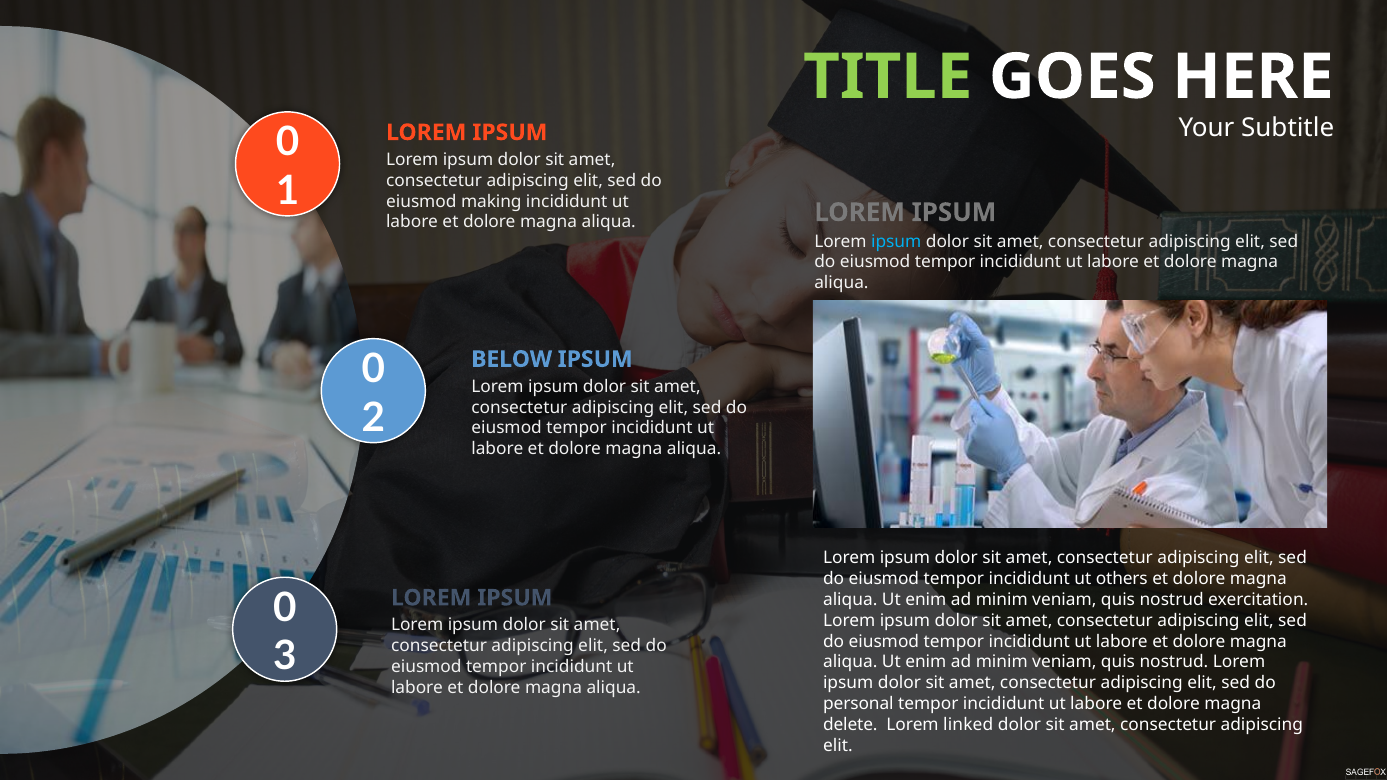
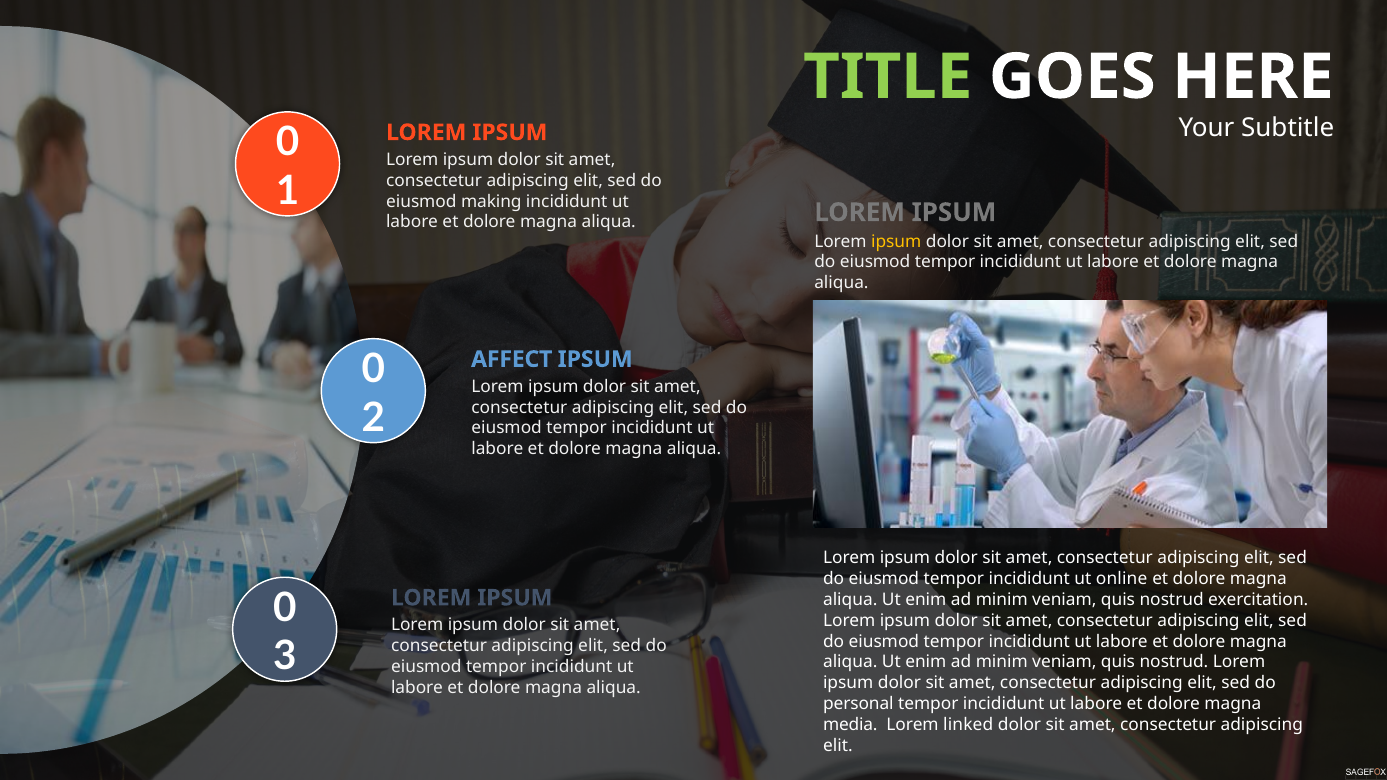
ipsum at (896, 241) colour: light blue -> yellow
BELOW: BELOW -> AFFECT
others: others -> online
delete: delete -> media
